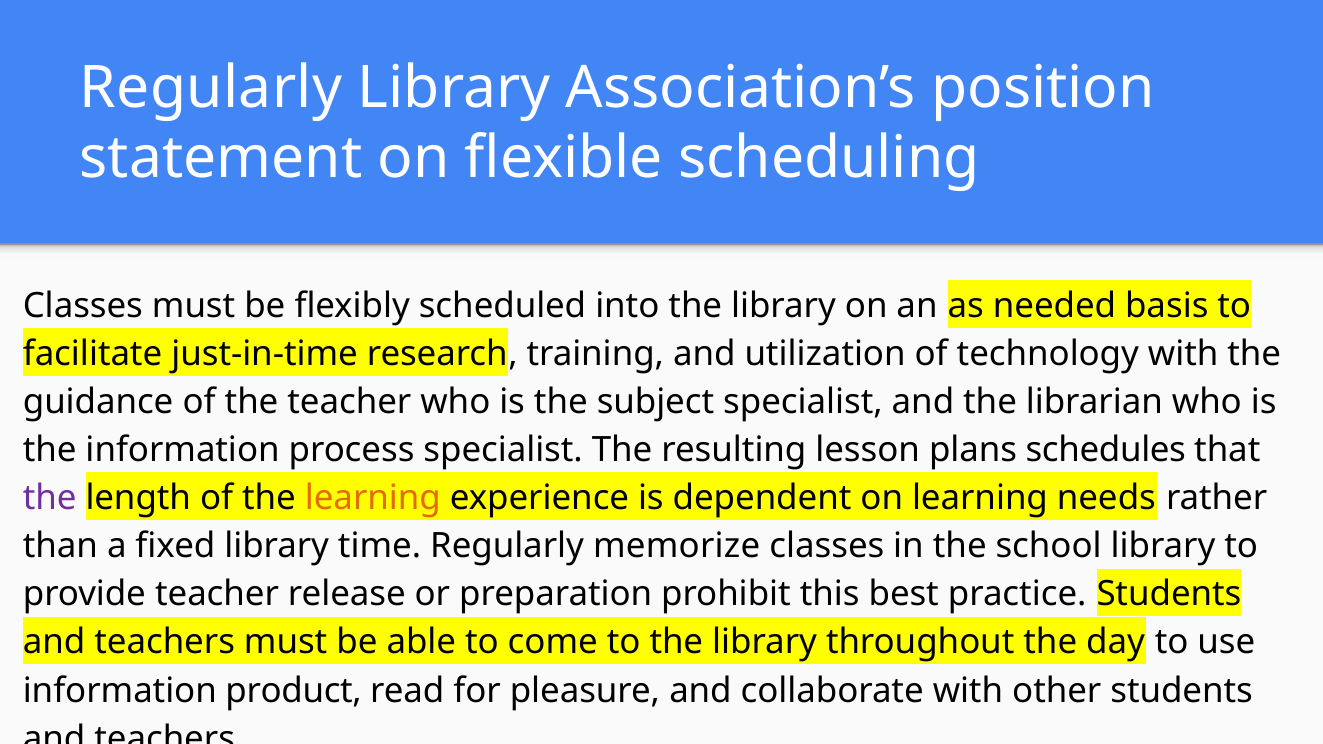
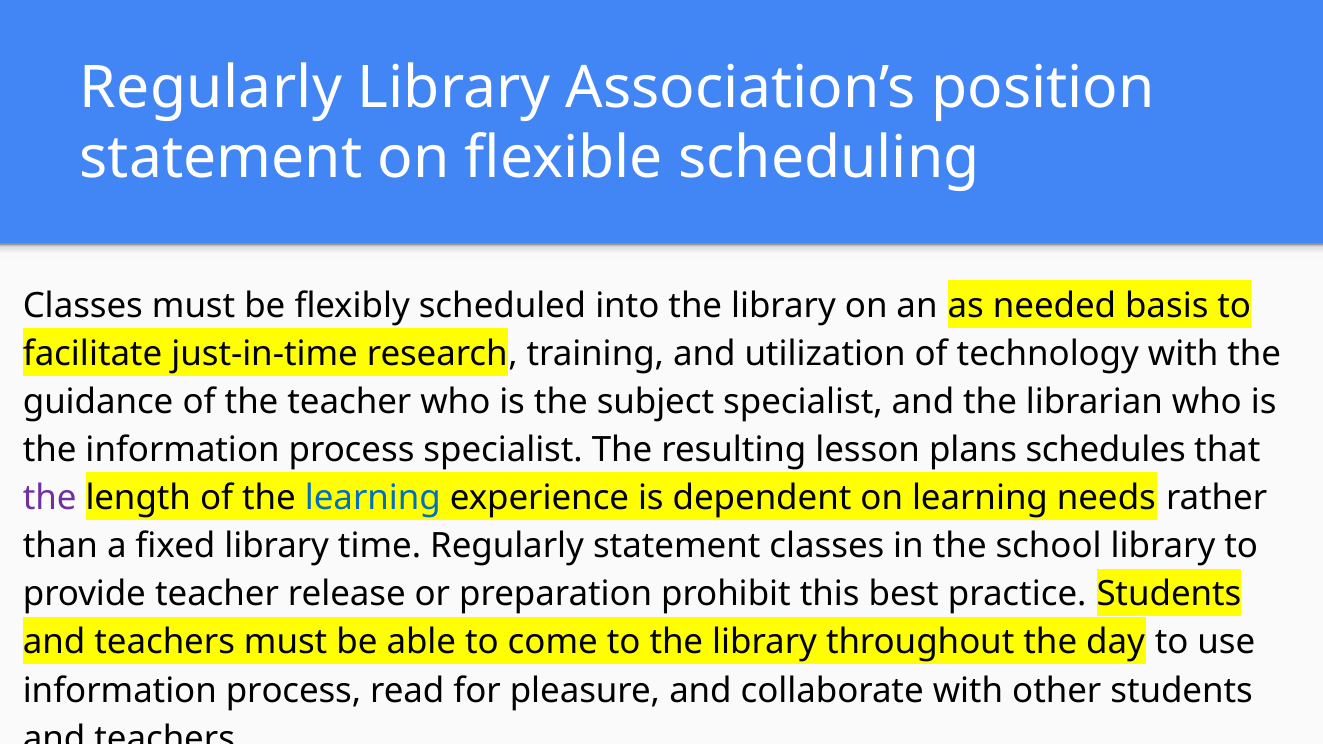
learning at (373, 498) colour: orange -> blue
Regularly memorize: memorize -> statement
product at (294, 691): product -> process
